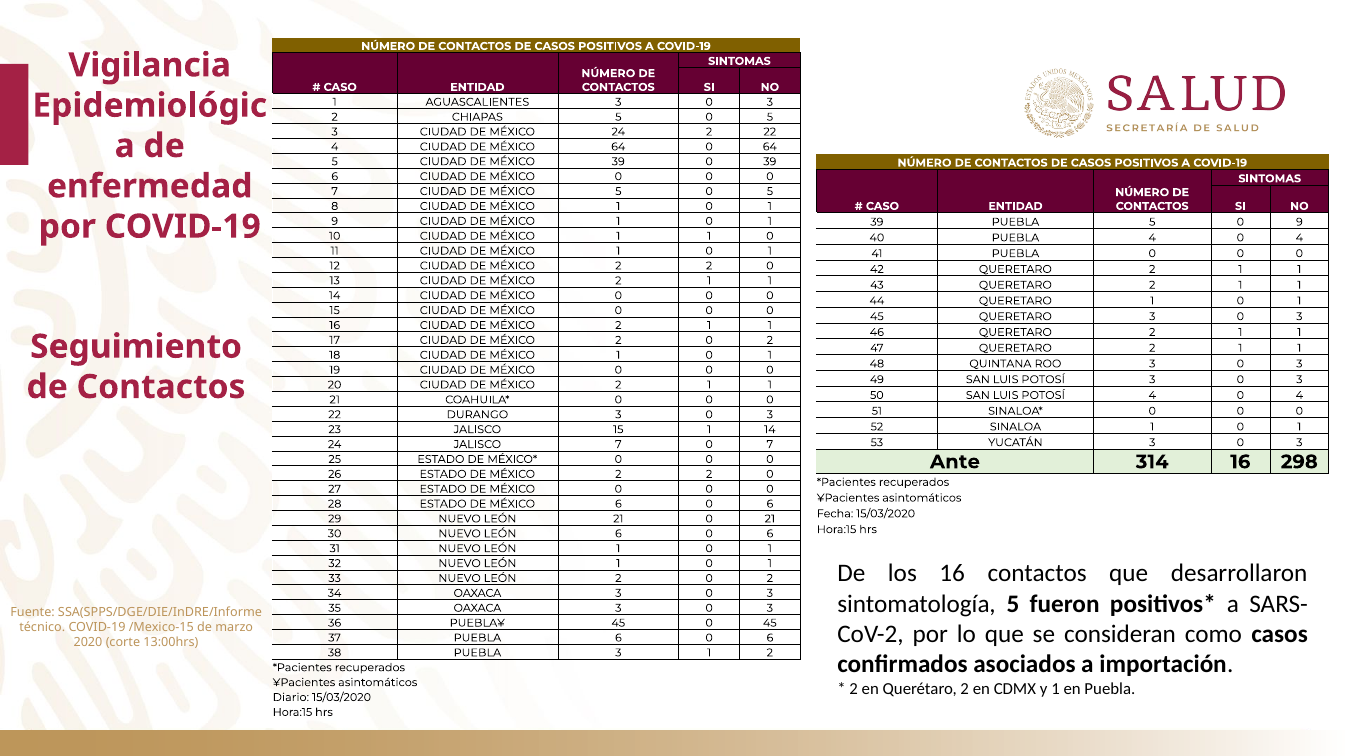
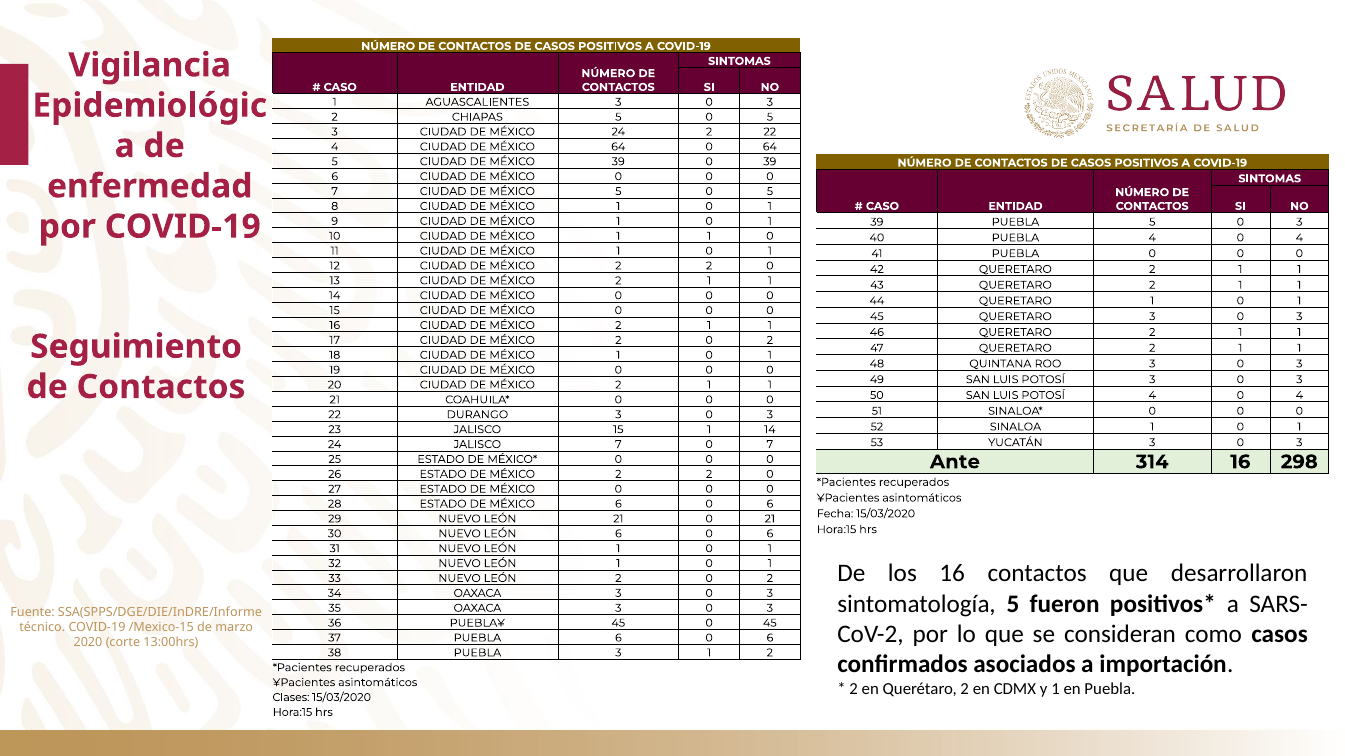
5 0 9: 9 -> 3
Diario: Diario -> Clases
